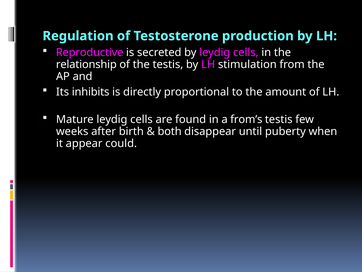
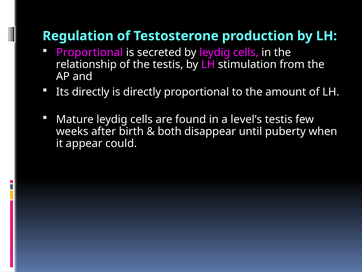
Reproductive at (90, 52): Reproductive -> Proportional
Its inhibits: inhibits -> directly
from’s: from’s -> level’s
